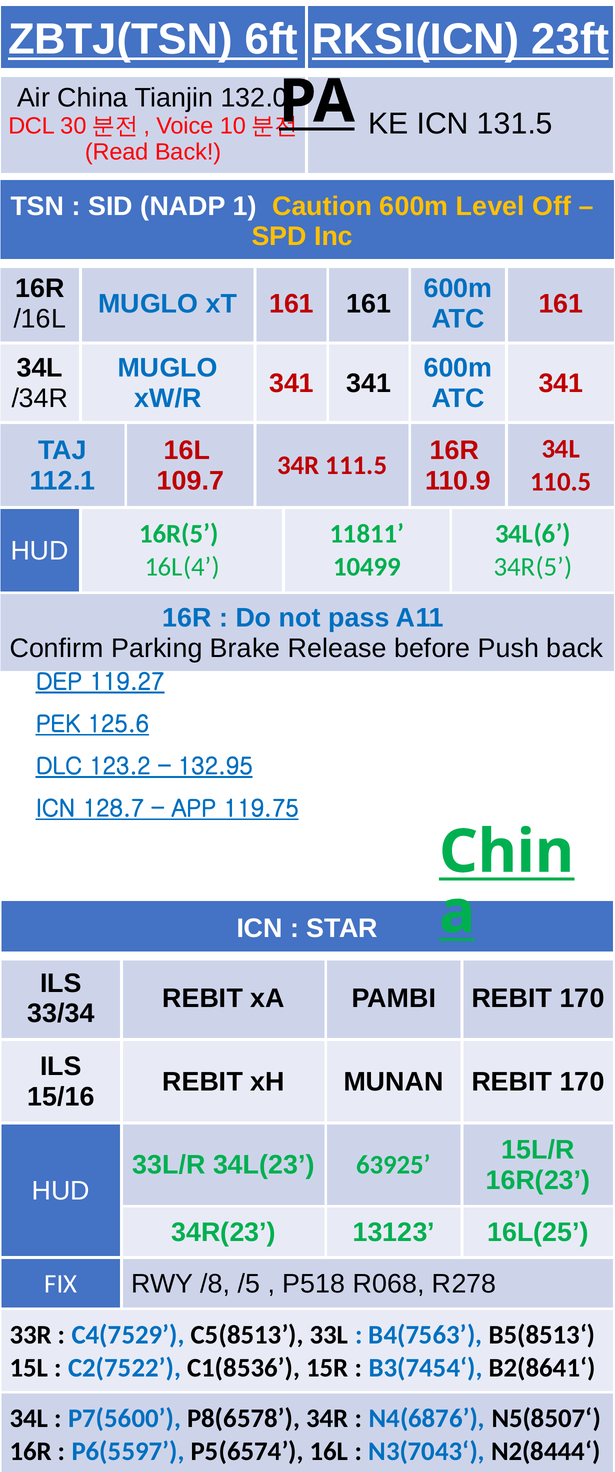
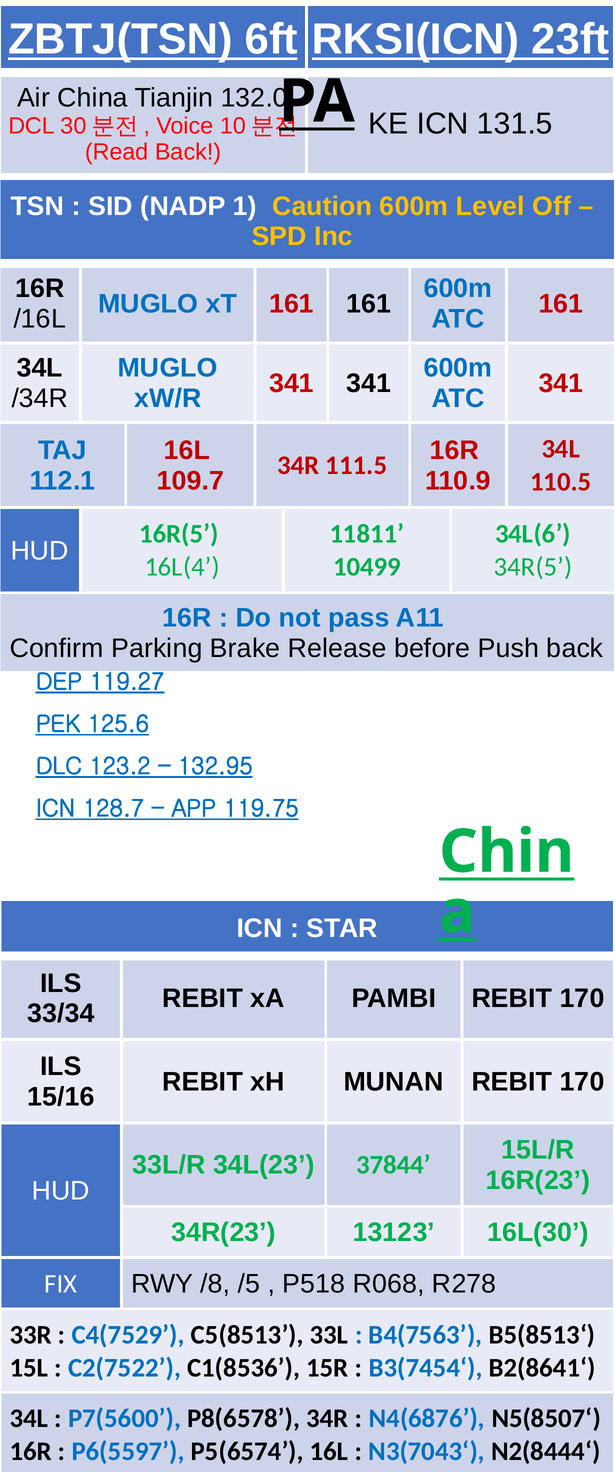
63925: 63925 -> 37844
16L(25: 16L(25 -> 16L(30
